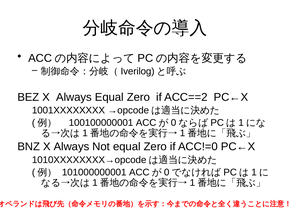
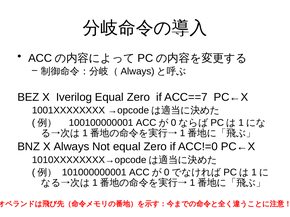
Iverilog at (138, 71): Iverilog -> Always
BEZ X Always: Always -> Iverilog
ACC==2: ACC==2 -> ACC==7
